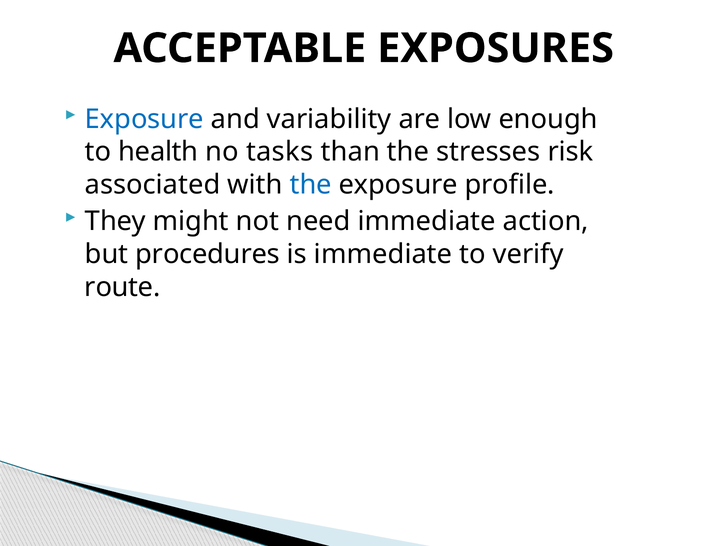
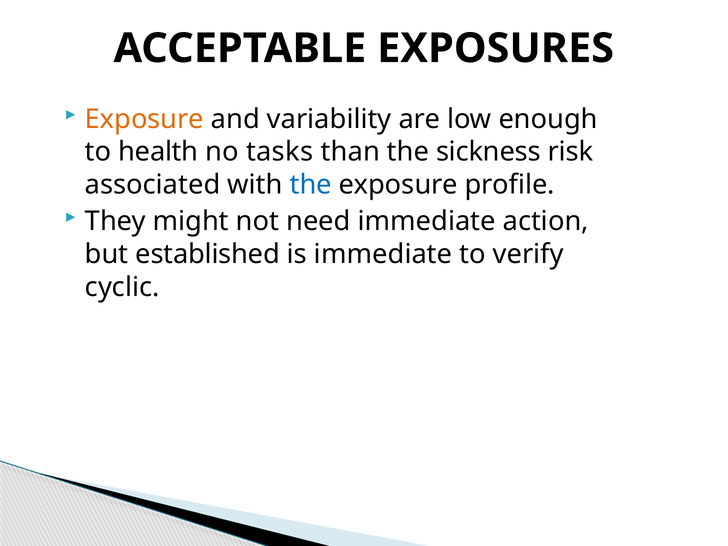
Exposure at (144, 119) colour: blue -> orange
stresses: stresses -> sickness
procedures: procedures -> established
route: route -> cyclic
